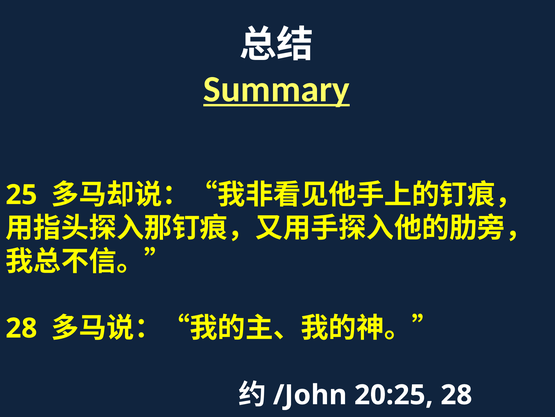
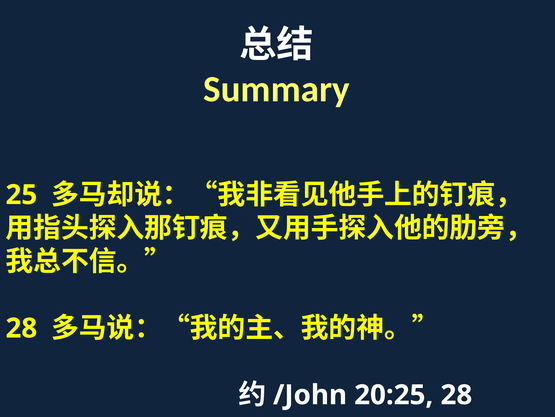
Summary underline: present -> none
